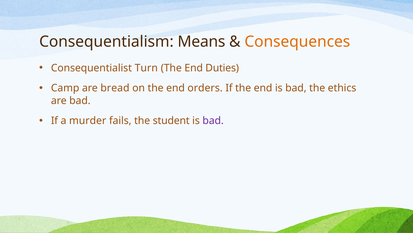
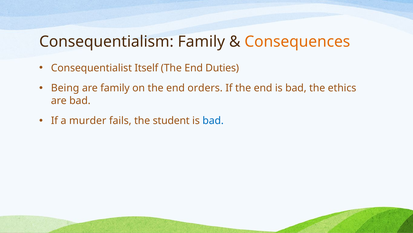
Consequentialism Means: Means -> Family
Turn: Turn -> Itself
Camp: Camp -> Being
are bread: bread -> family
bad at (213, 120) colour: purple -> blue
